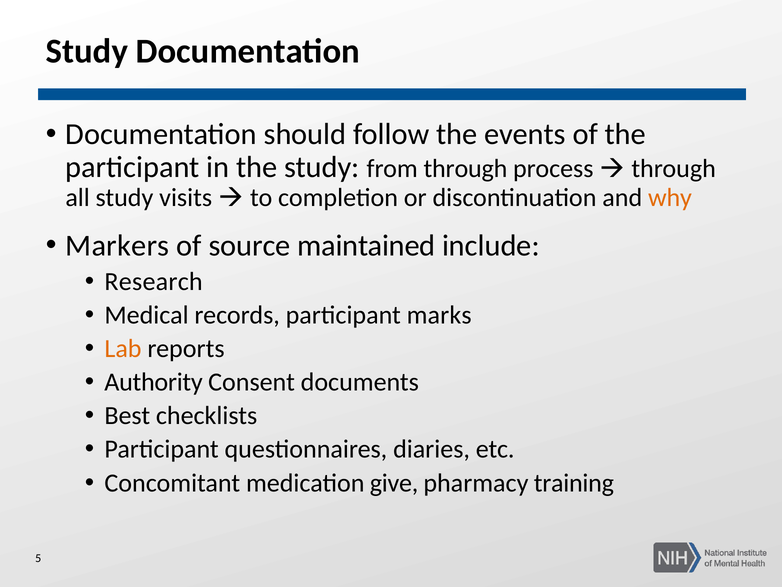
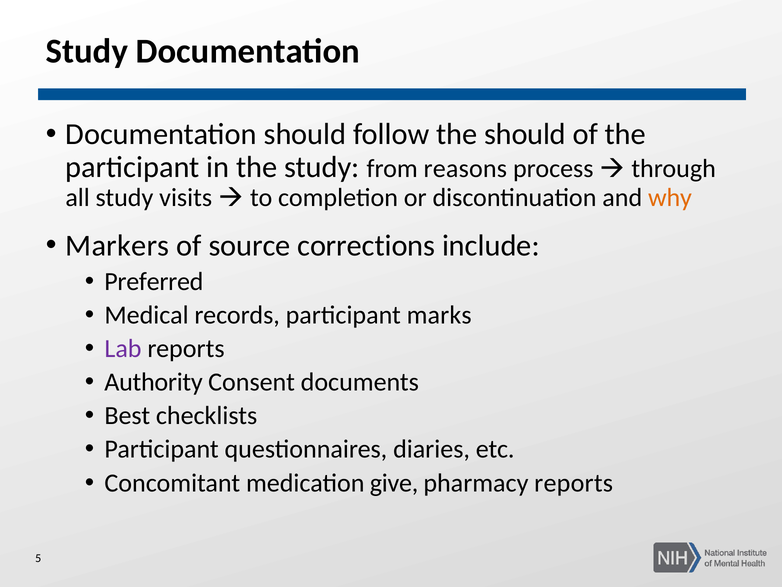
the events: events -> should
from through: through -> reasons
maintained: maintained -> corrections
Research: Research -> Preferred
Lab colour: orange -> purple
pharmacy training: training -> reports
